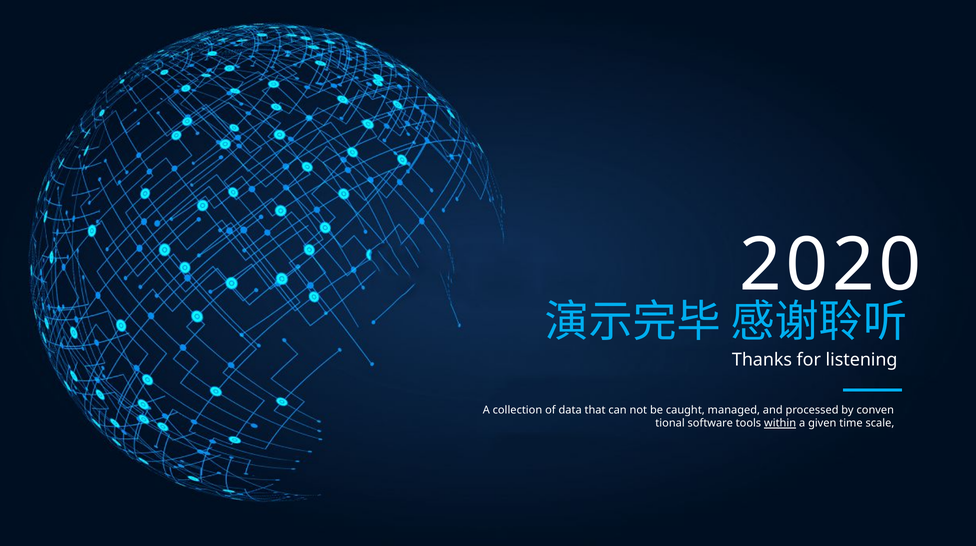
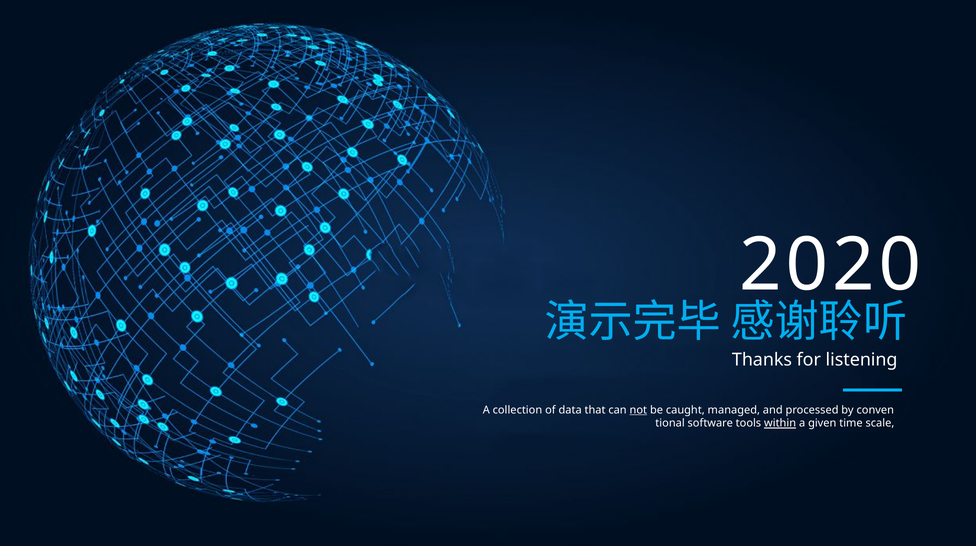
not underline: none -> present
